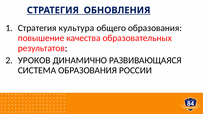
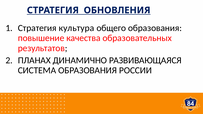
УРОКОВ: УРОКОВ -> ПЛАНАХ
